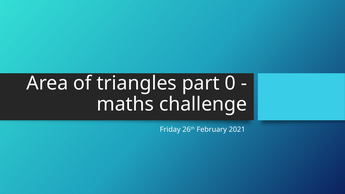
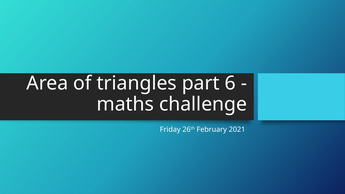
0: 0 -> 6
